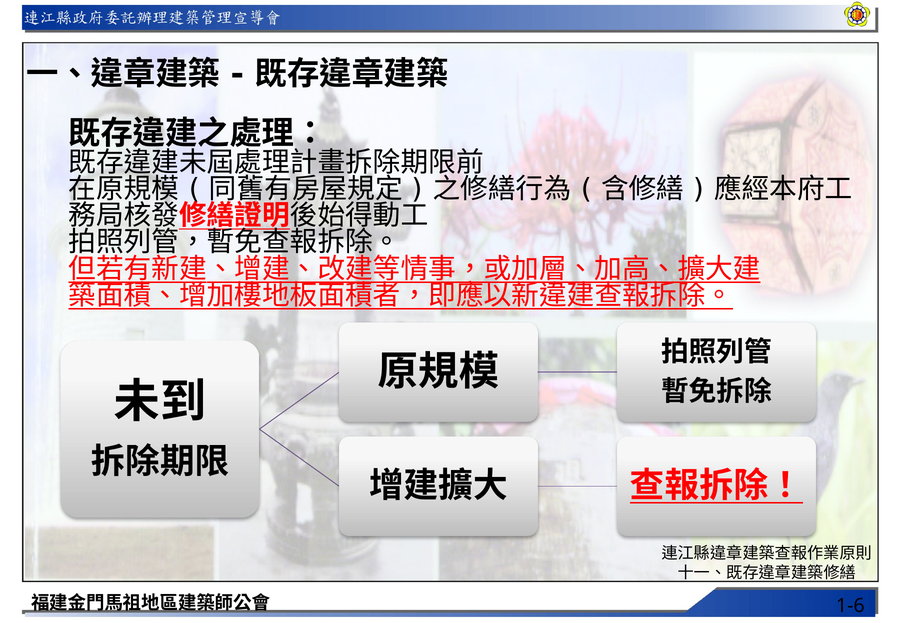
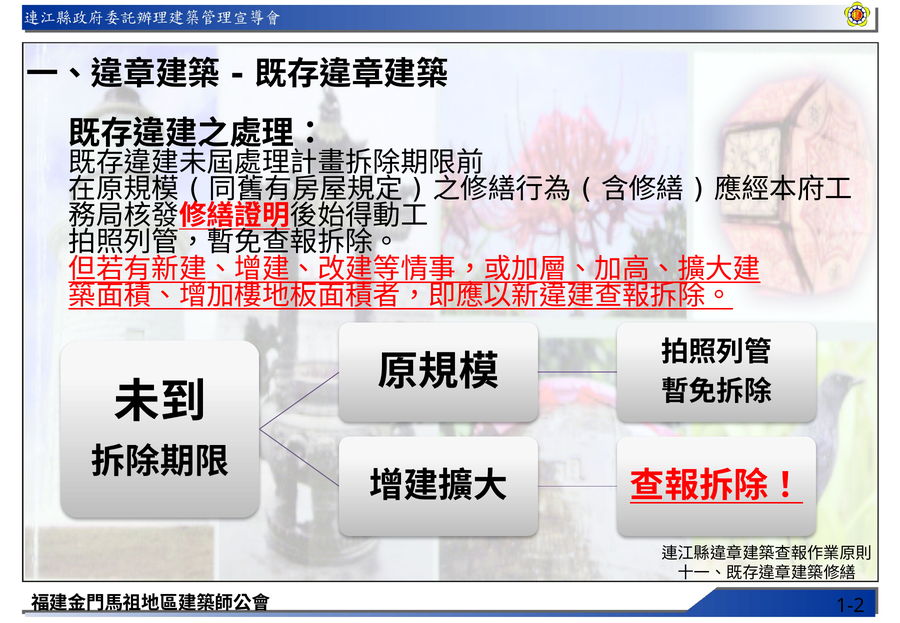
1-6: 1-6 -> 1-2
